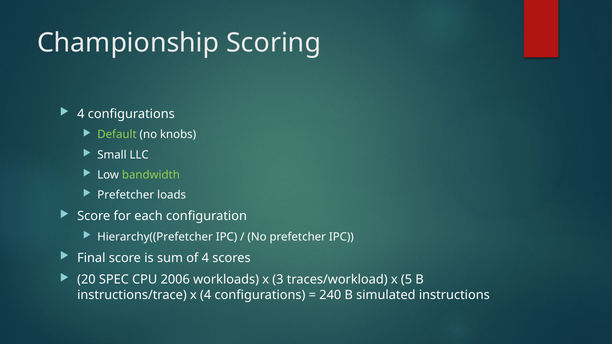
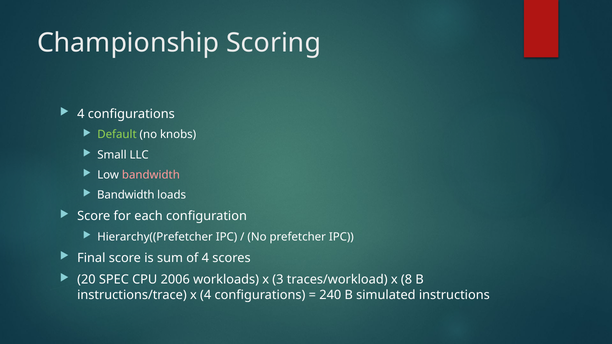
bandwidth at (151, 175) colour: light green -> pink
Prefetcher at (126, 195): Prefetcher -> Bandwidth
5: 5 -> 8
